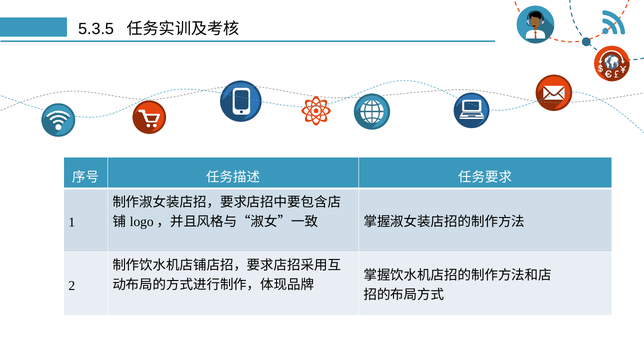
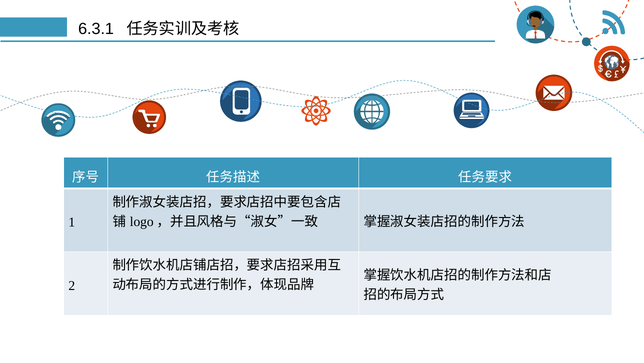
5.3.5: 5.3.5 -> 6.3.1
